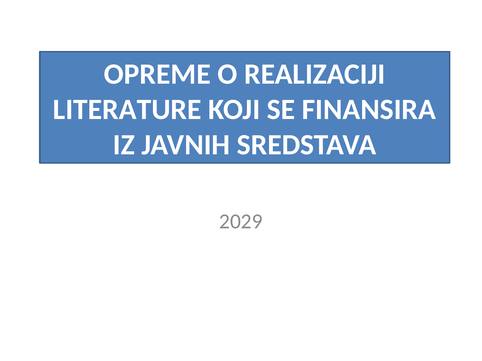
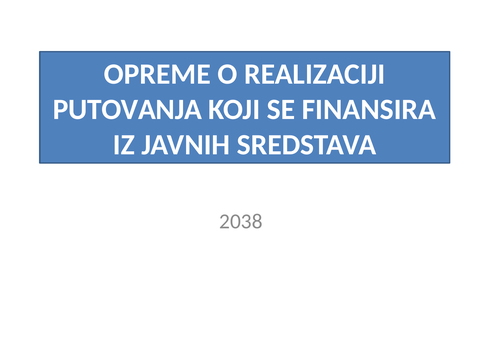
LITERATURE: LITERATURE -> PUTOVANJA
2029: 2029 -> 2038
